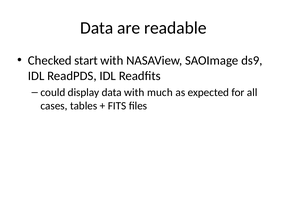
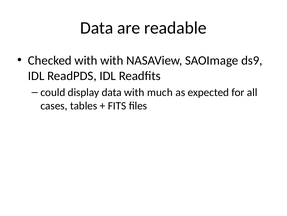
Checked start: start -> with
